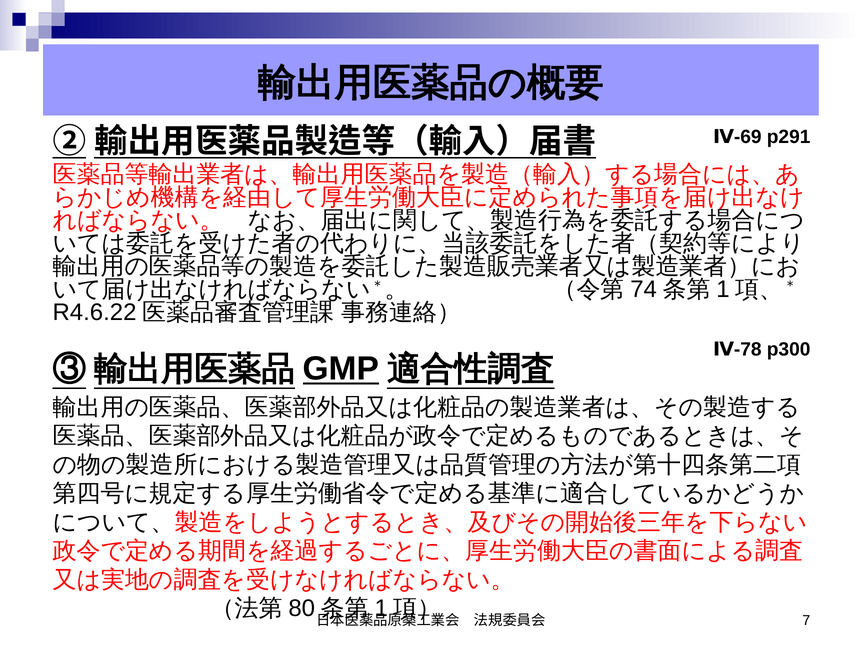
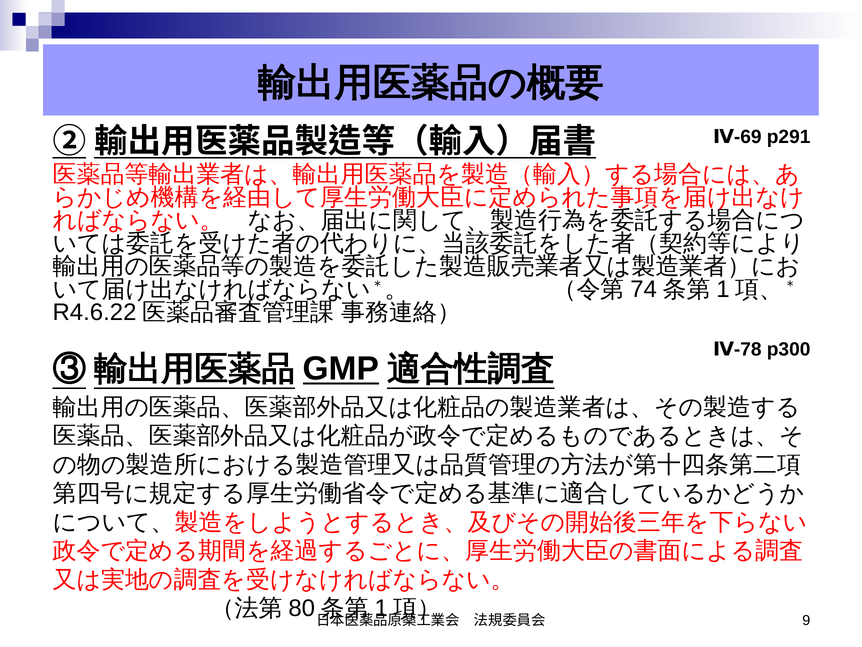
7: 7 -> 9
